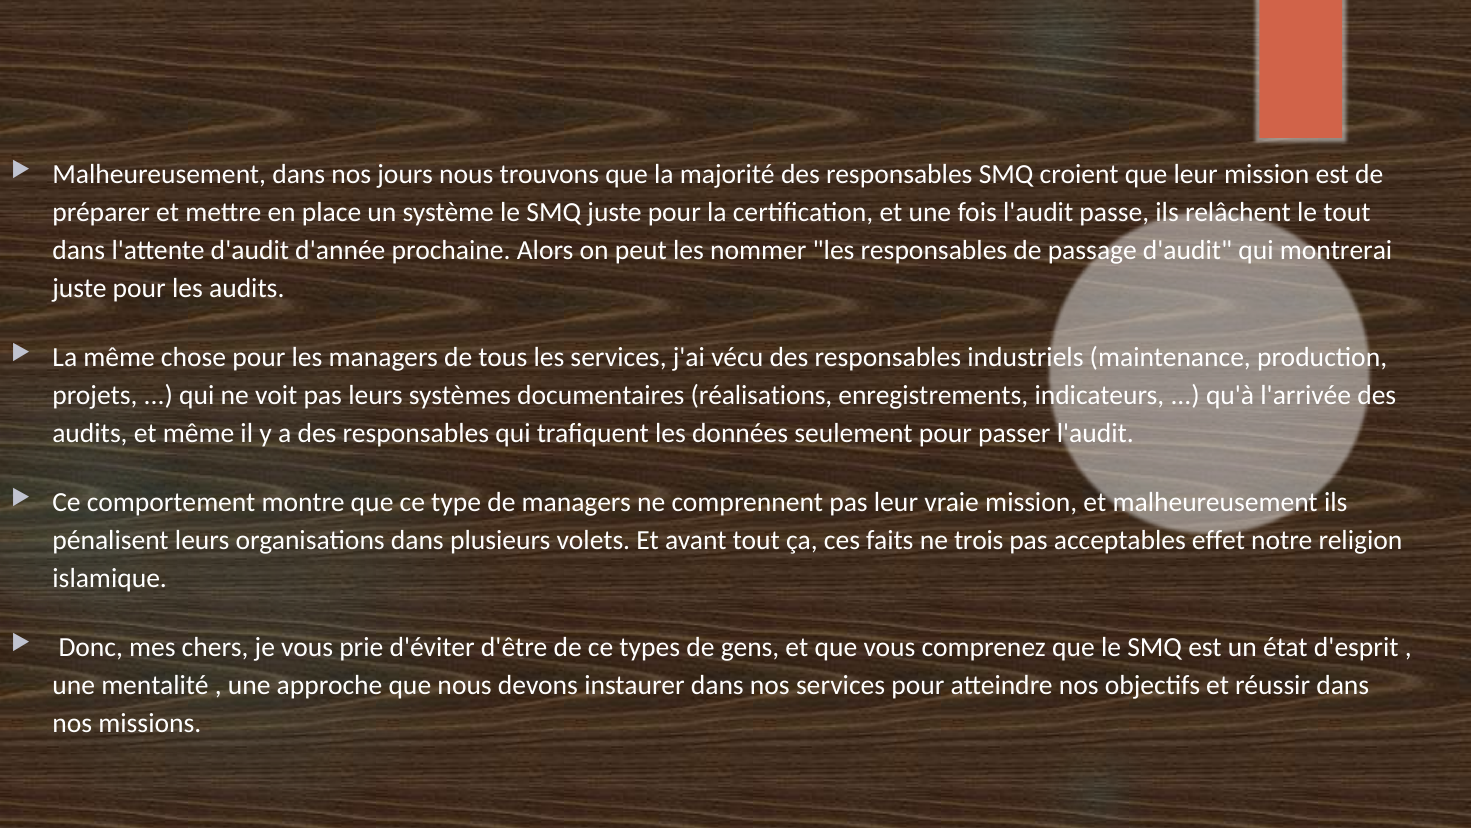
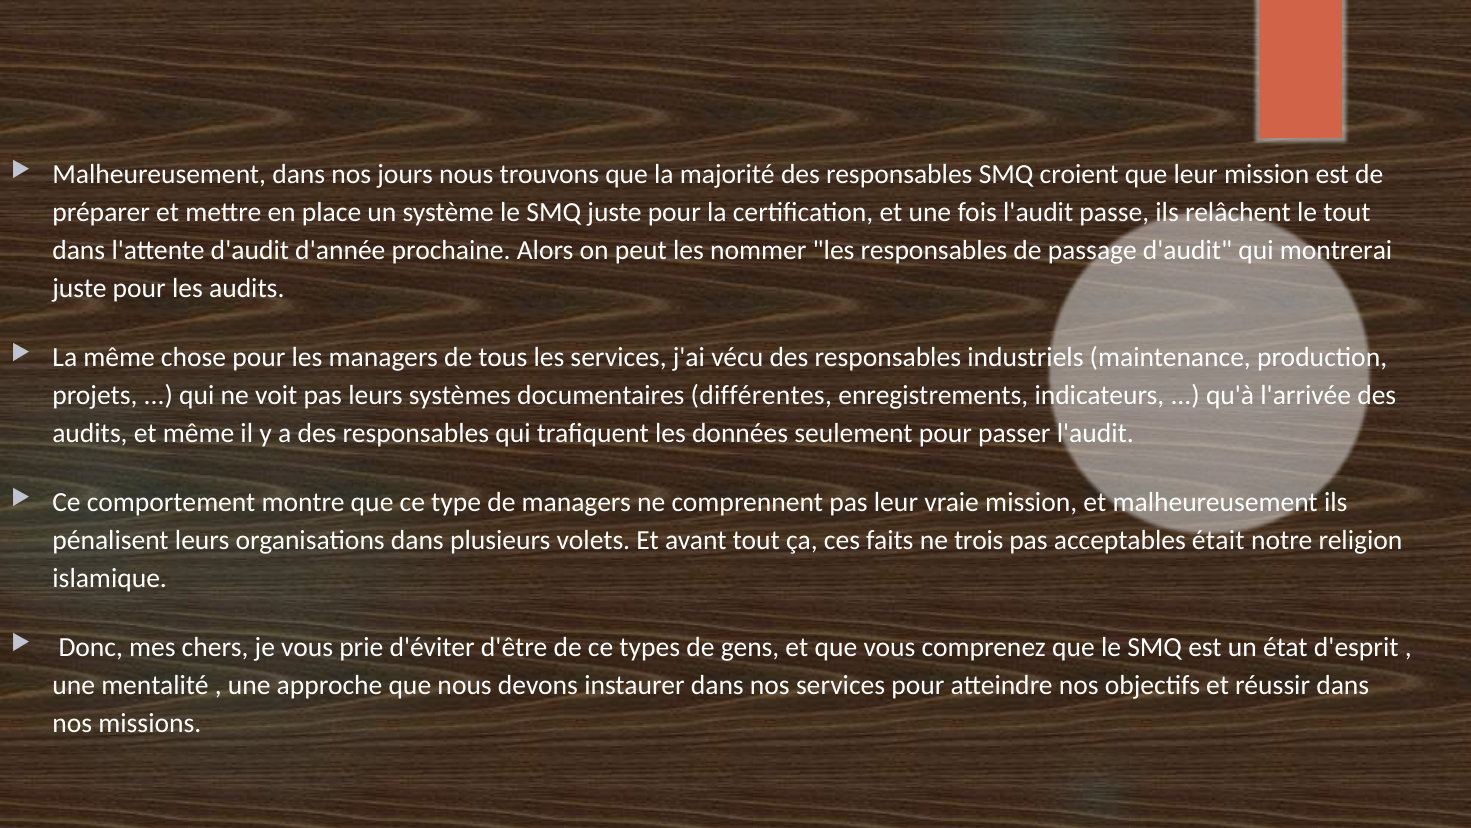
réalisations: réalisations -> différentes
effet: effet -> était
